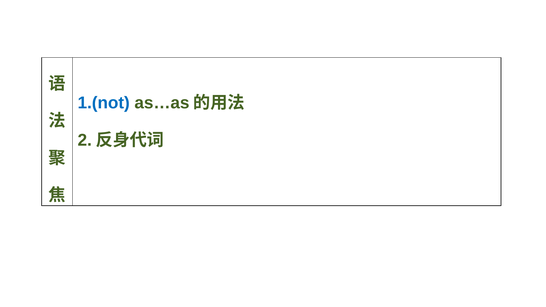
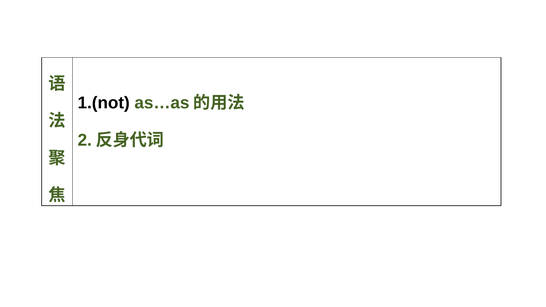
1.(not colour: blue -> black
